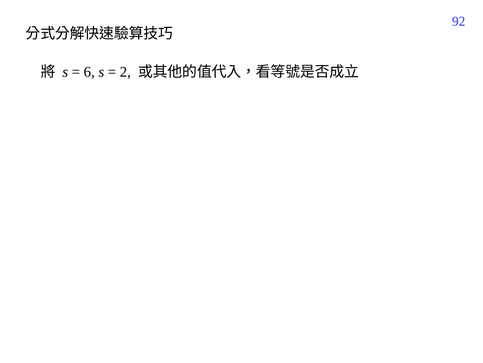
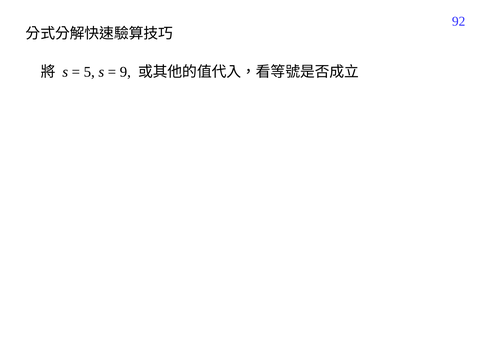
6: 6 -> 5
2: 2 -> 9
